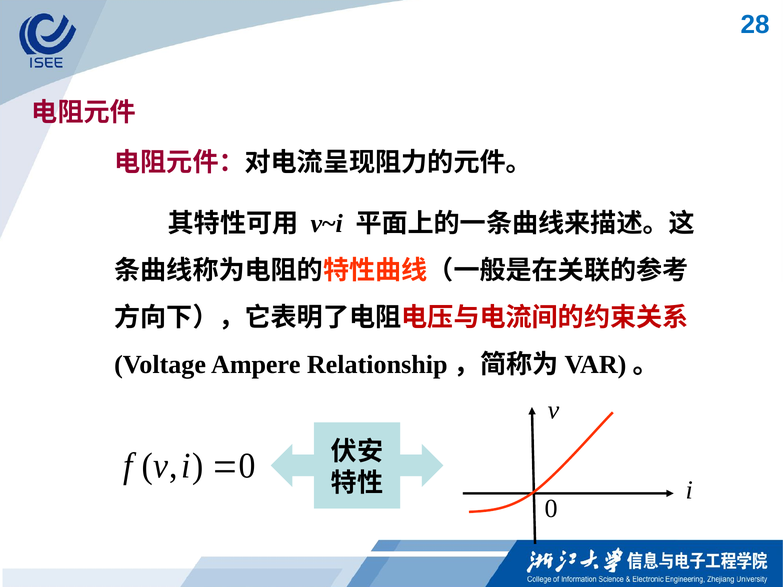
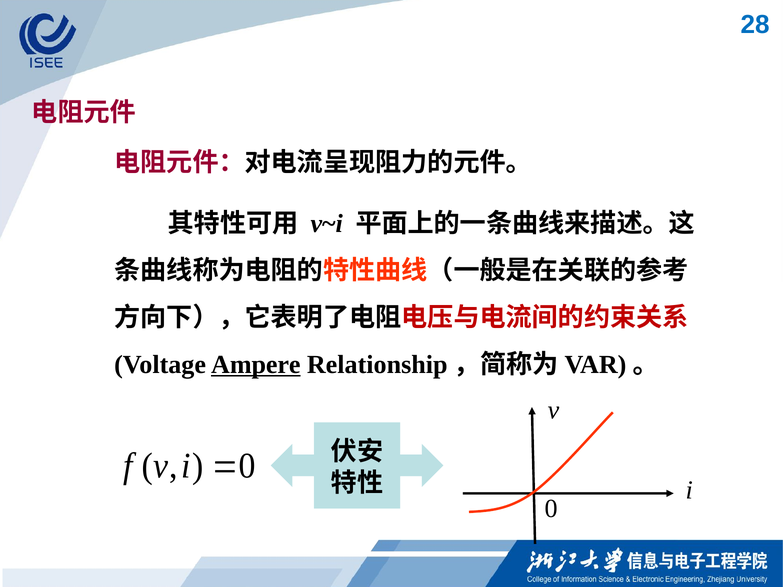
Ampere underline: none -> present
